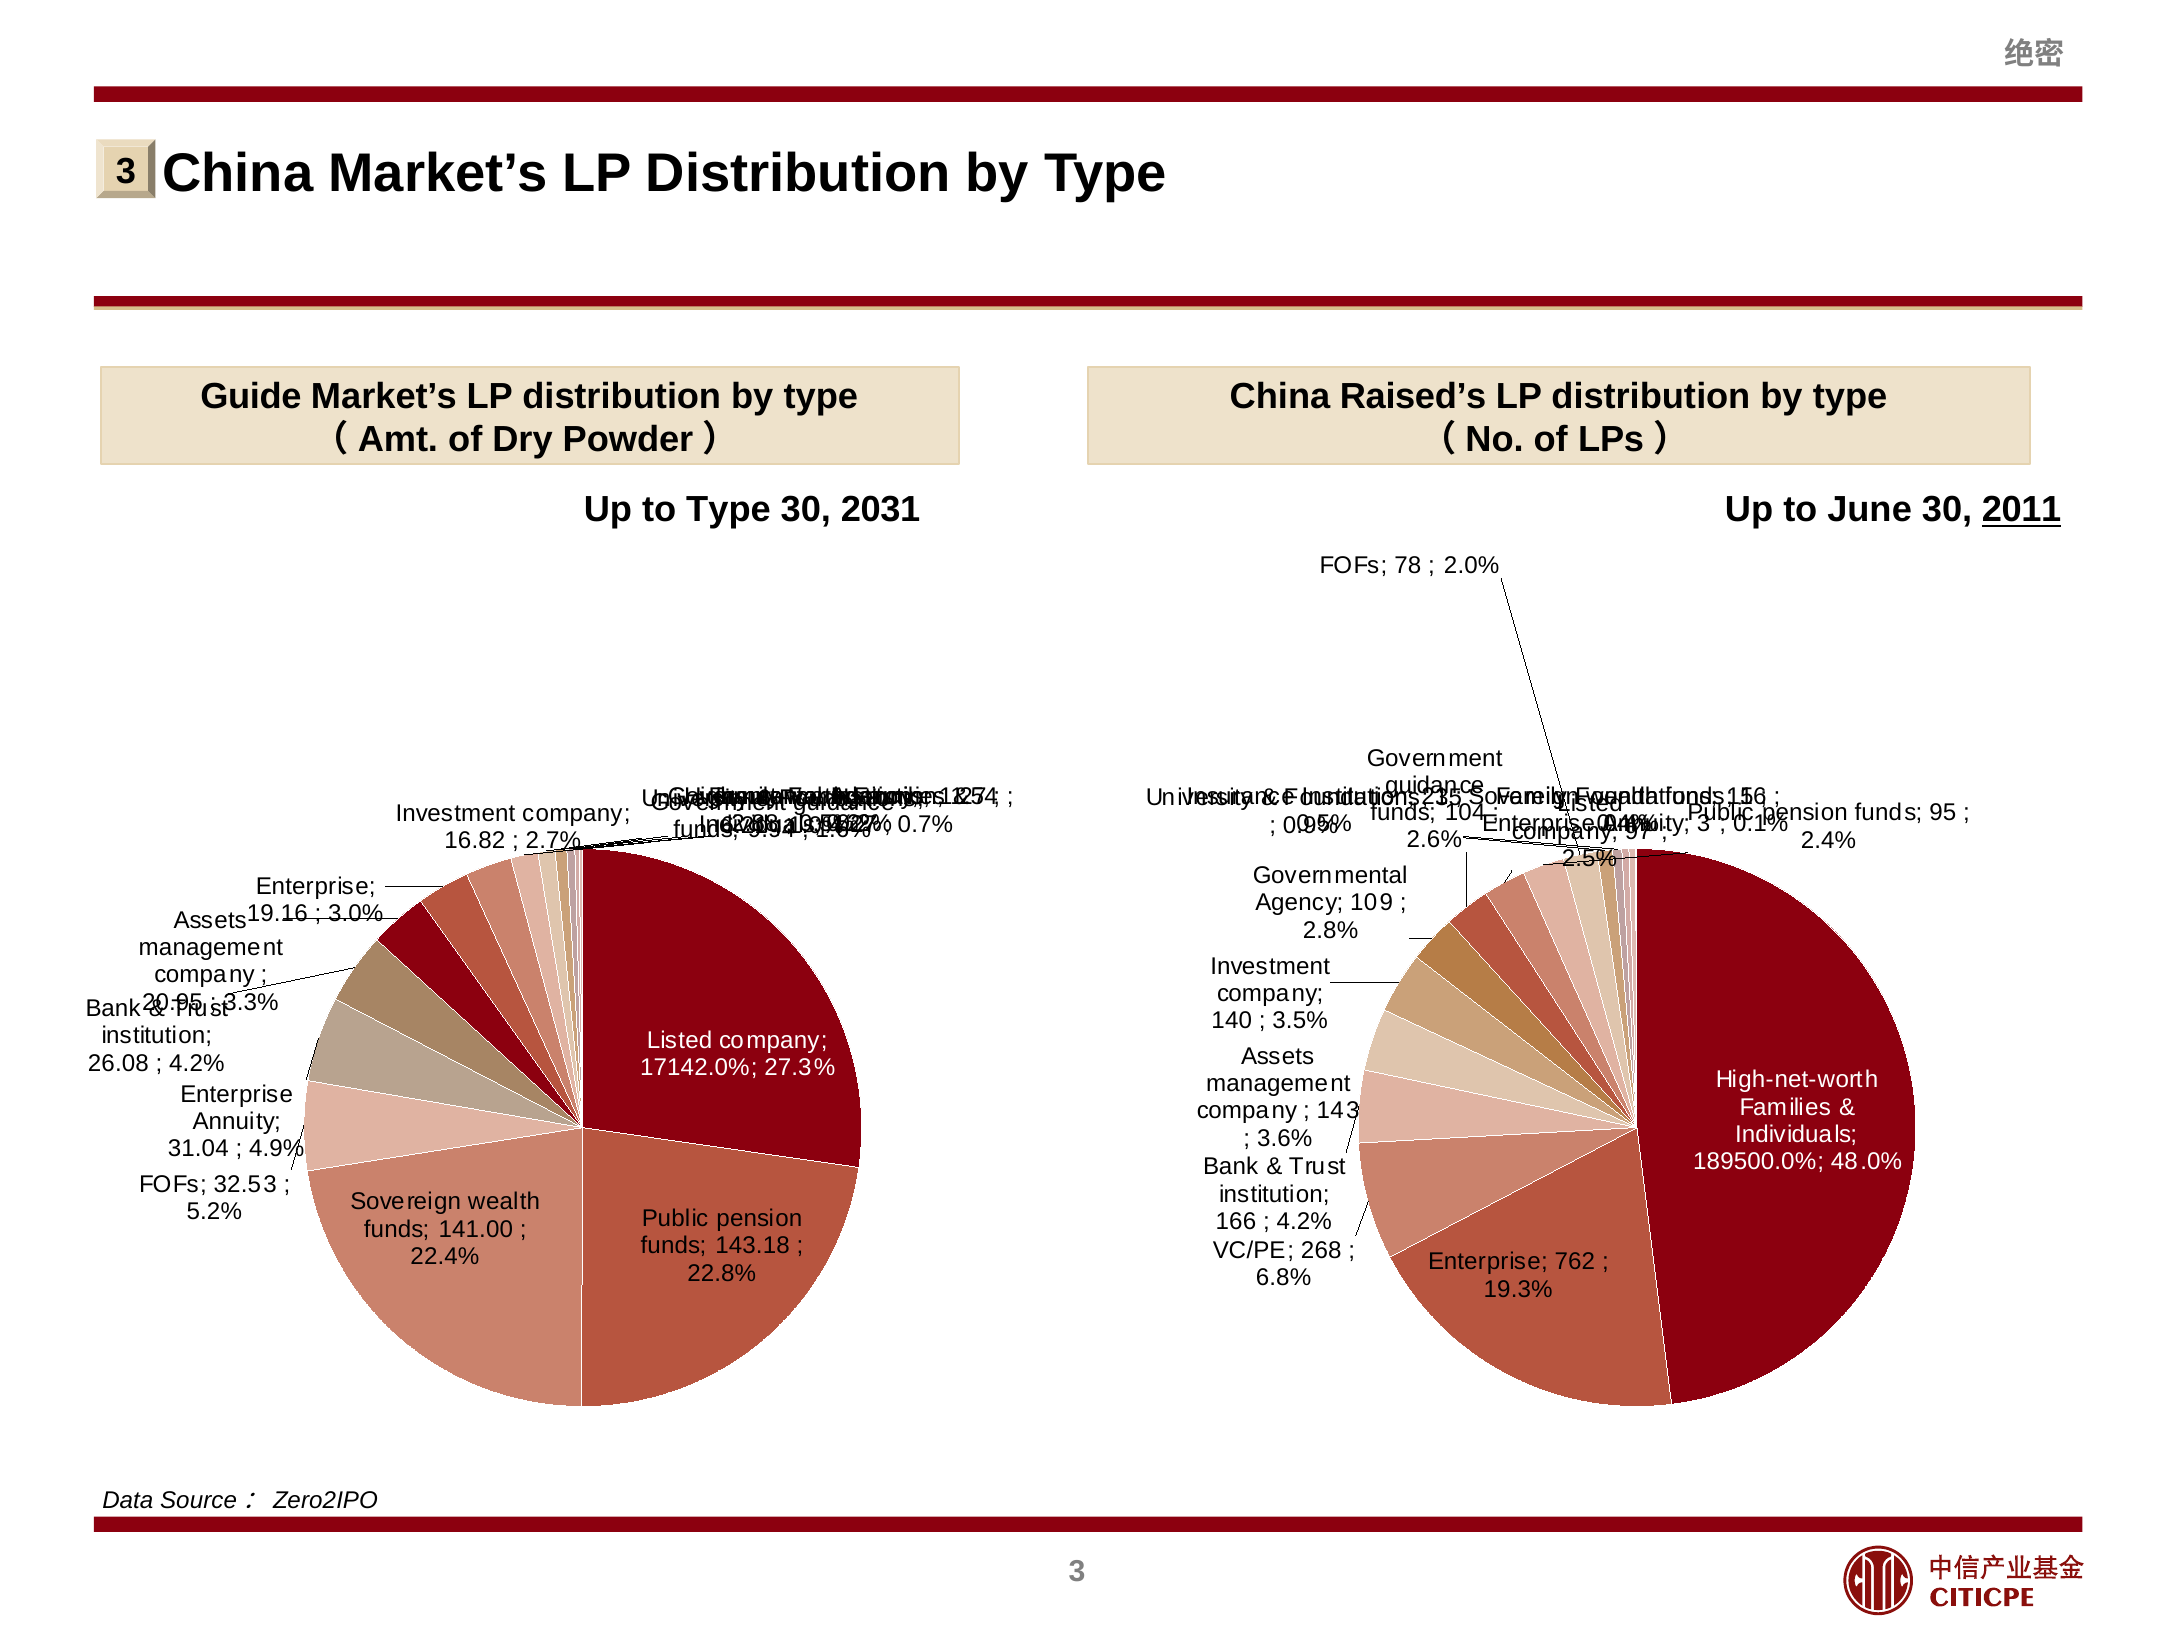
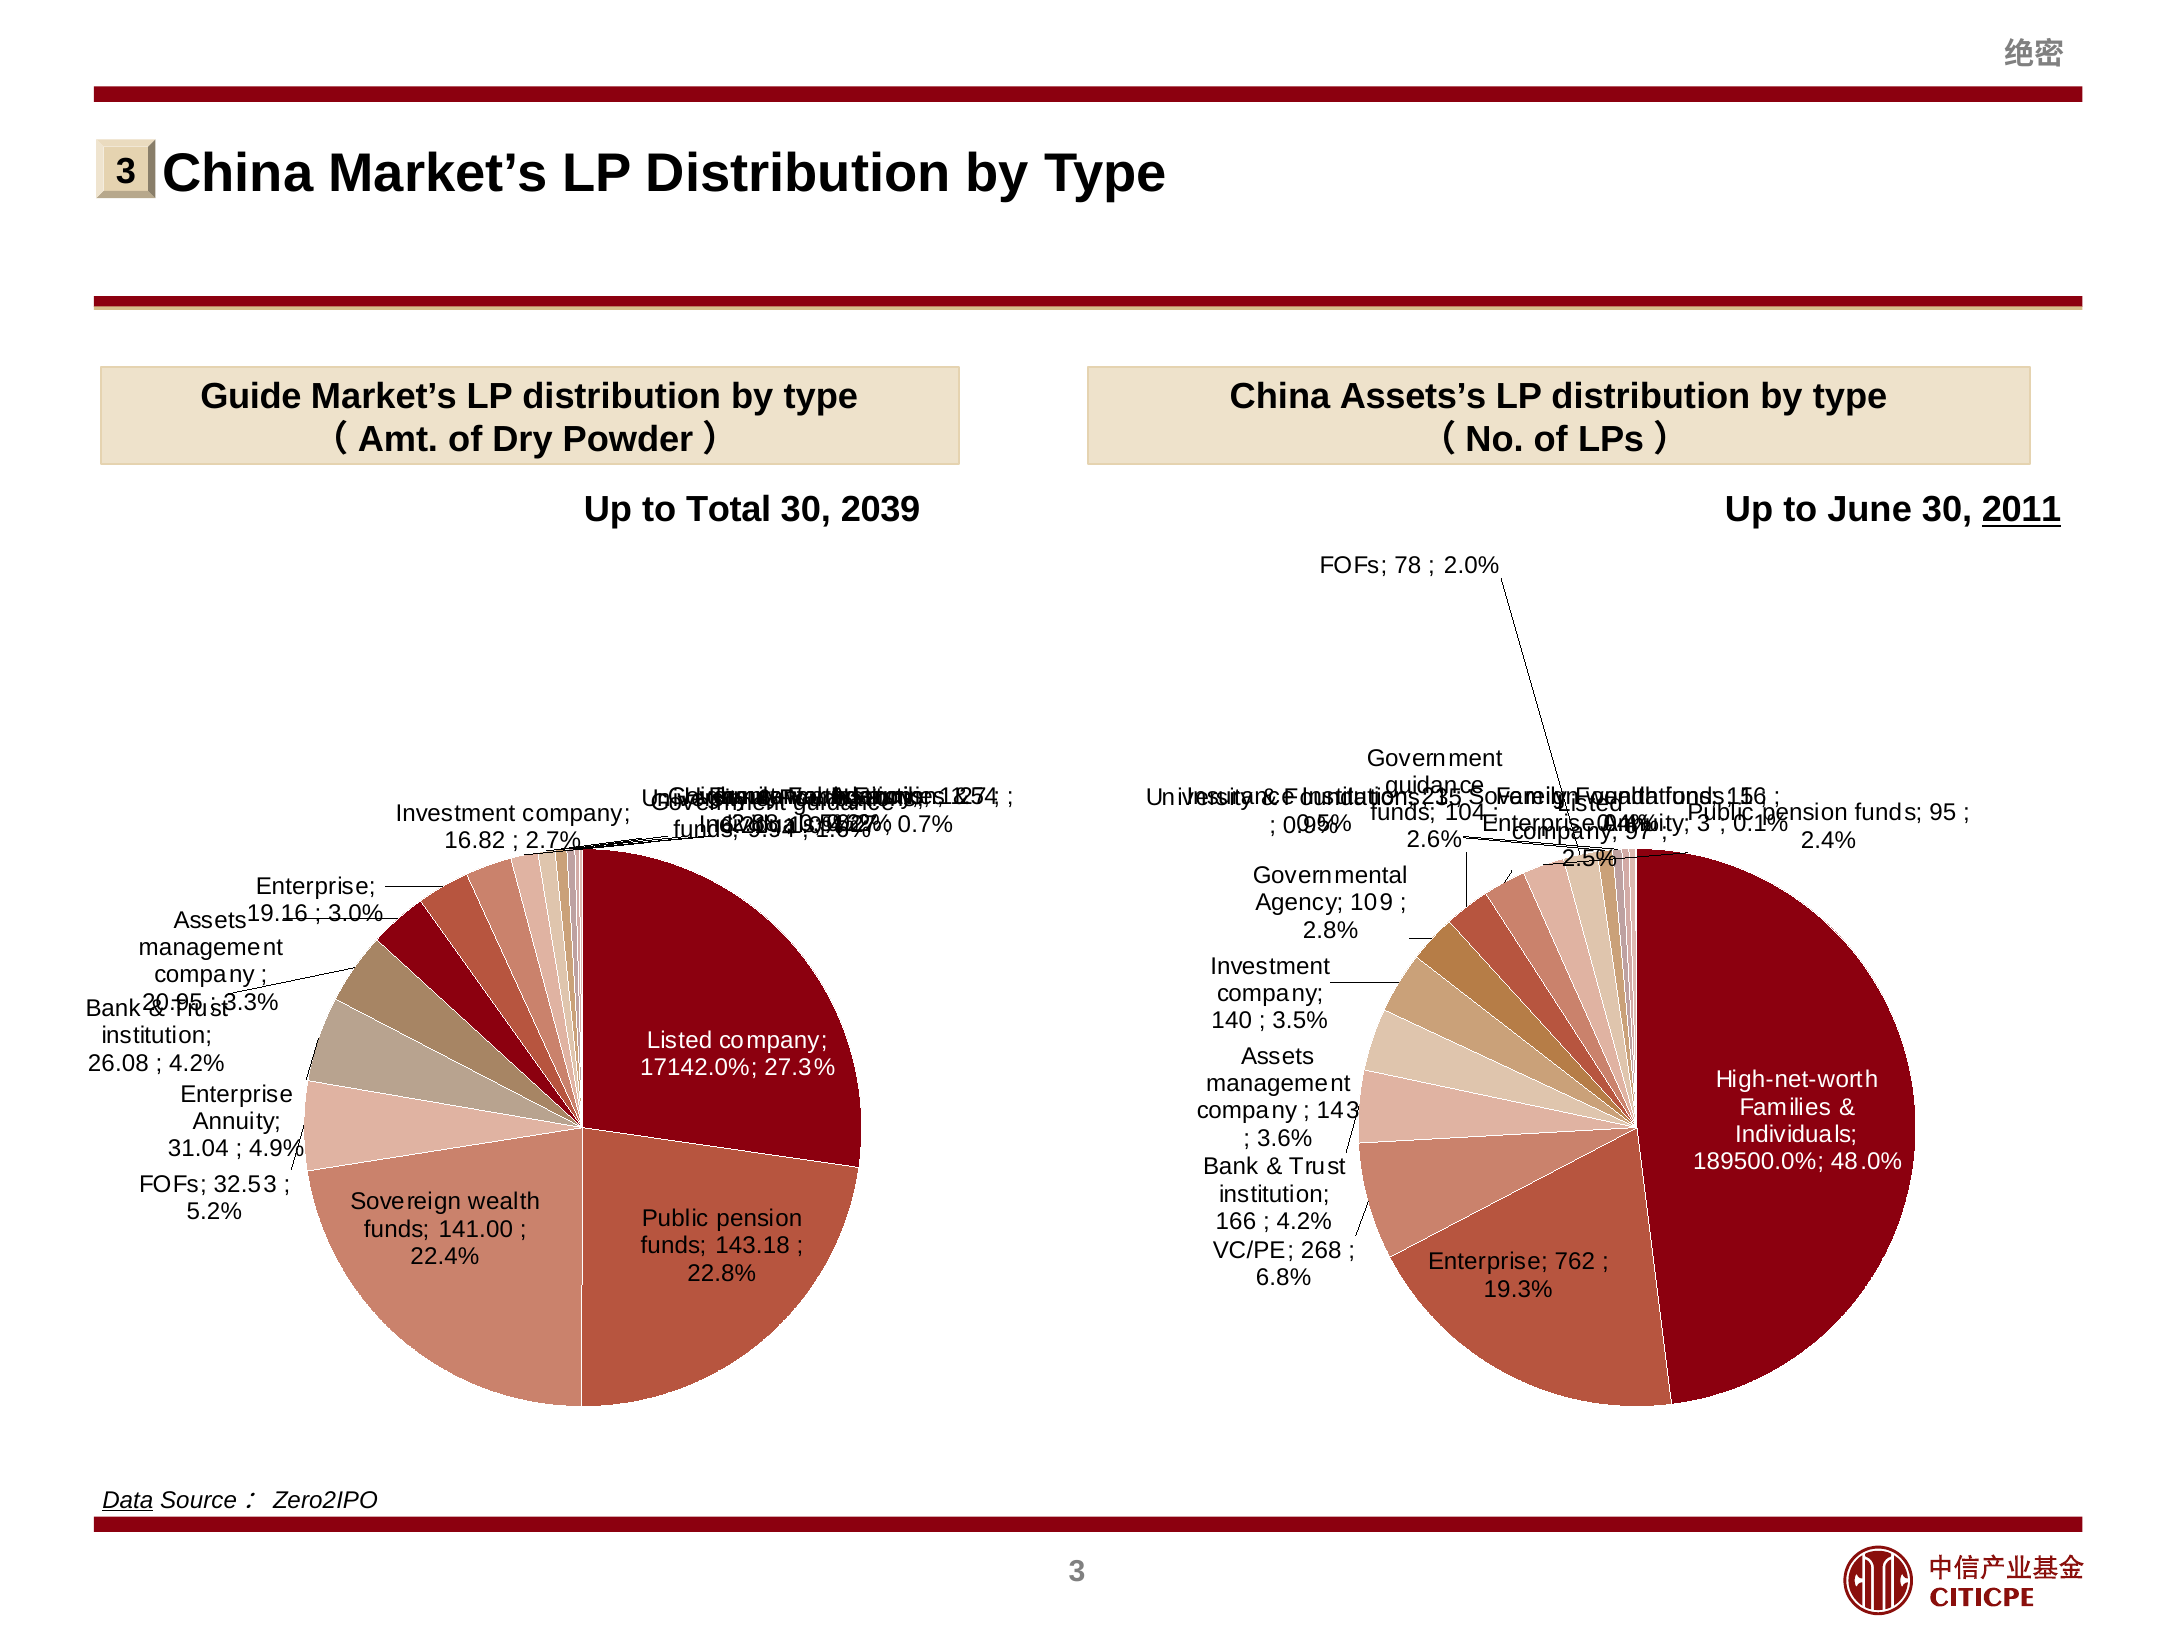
Raised’s: Raised’s -> Assets’s
to Type: Type -> Total
2031: 2031 -> 2039
Data underline: none -> present
